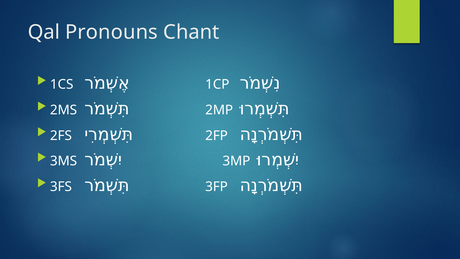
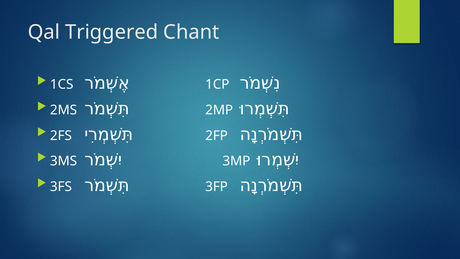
Pronouns: Pronouns -> Triggered
